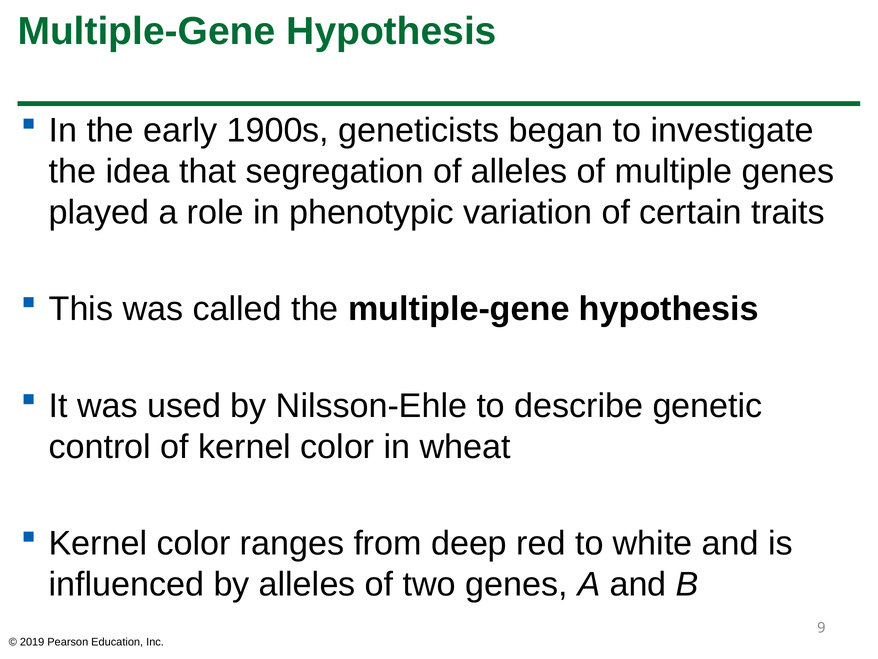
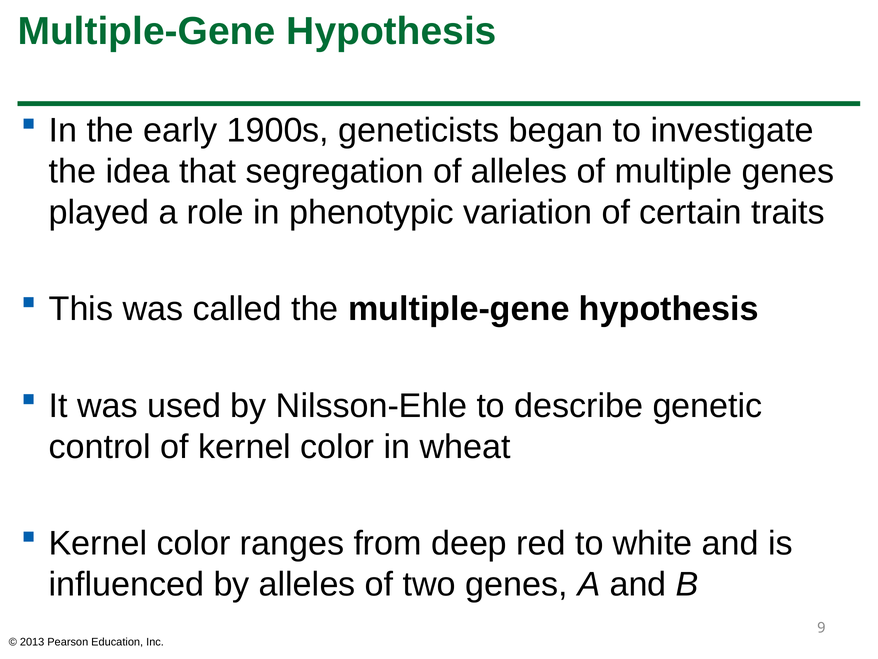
2019: 2019 -> 2013
